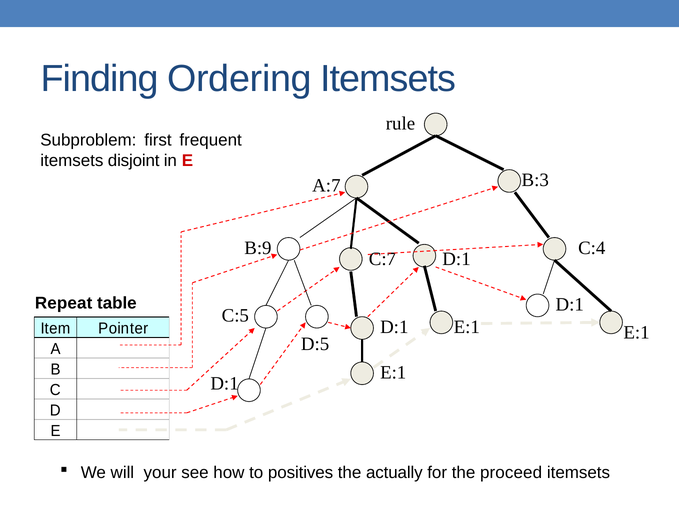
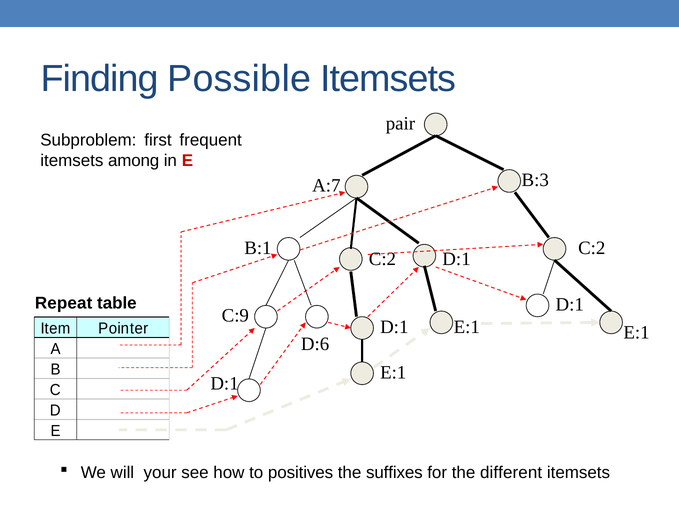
Ordering: Ordering -> Possible
rule: rule -> pair
disjoint: disjoint -> among
B:9: B:9 -> B:1
C:4 at (592, 248): C:4 -> C:2
C:7 at (382, 259): C:7 -> C:2
C:5: C:5 -> C:9
D:5: D:5 -> D:6
actually: actually -> suffixes
proceed: proceed -> different
